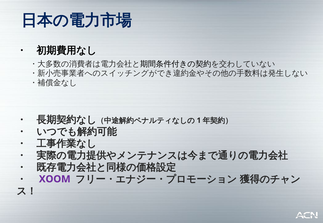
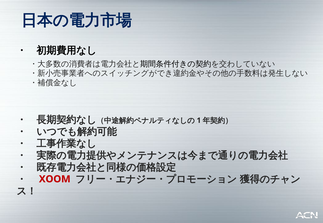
XOOM colour: purple -> red
